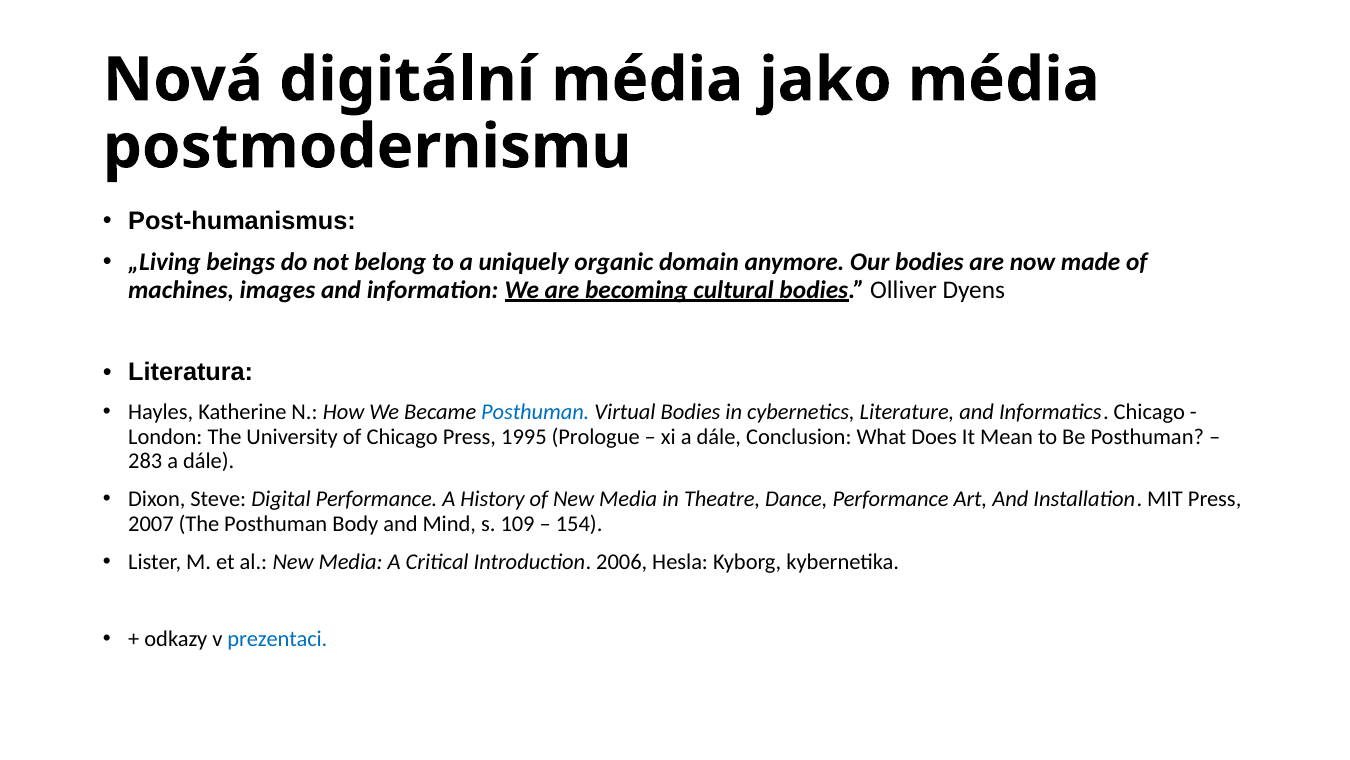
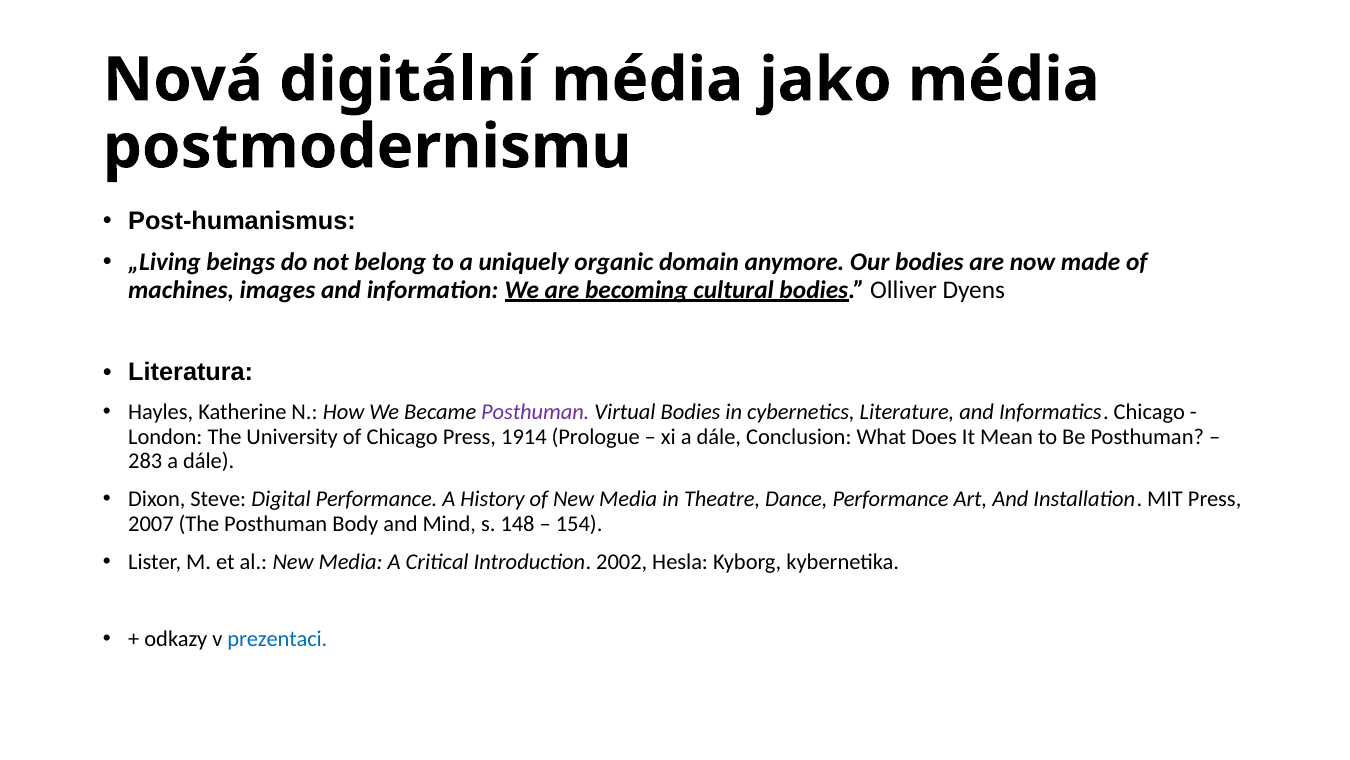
Posthuman at (535, 412) colour: blue -> purple
1995: 1995 -> 1914
109: 109 -> 148
2006: 2006 -> 2002
